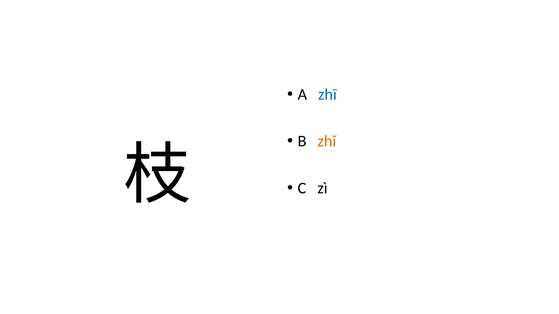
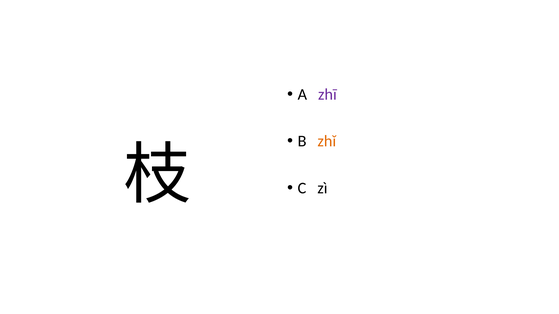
zhī colour: blue -> purple
